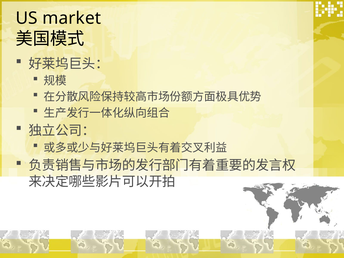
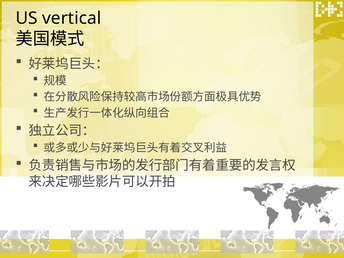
market: market -> vertical
